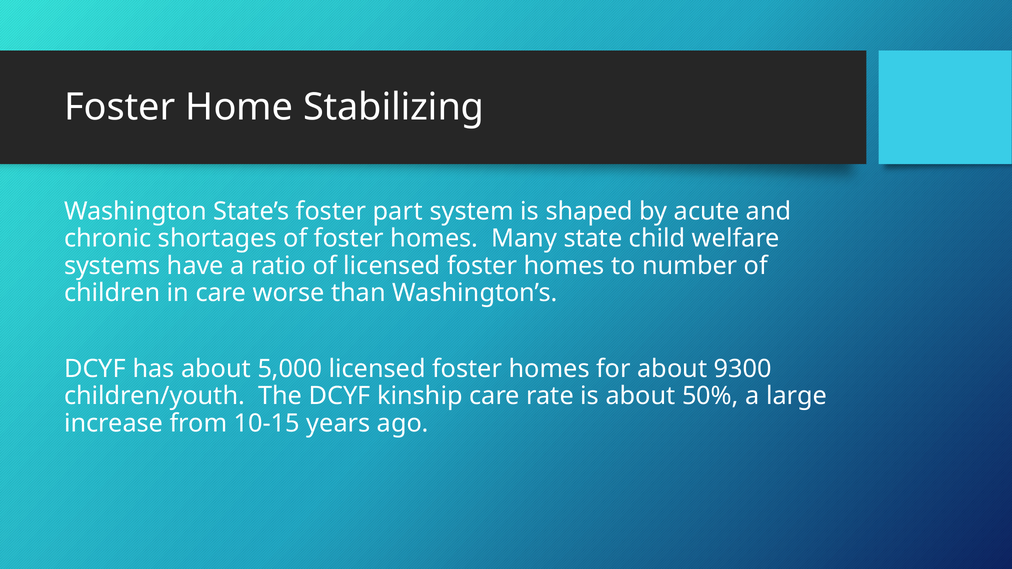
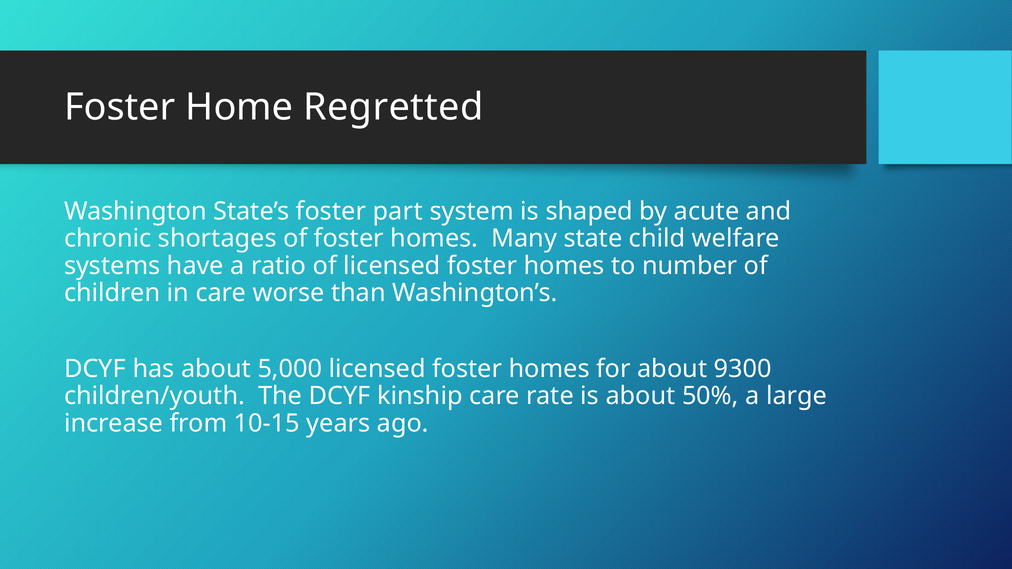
Stabilizing: Stabilizing -> Regretted
